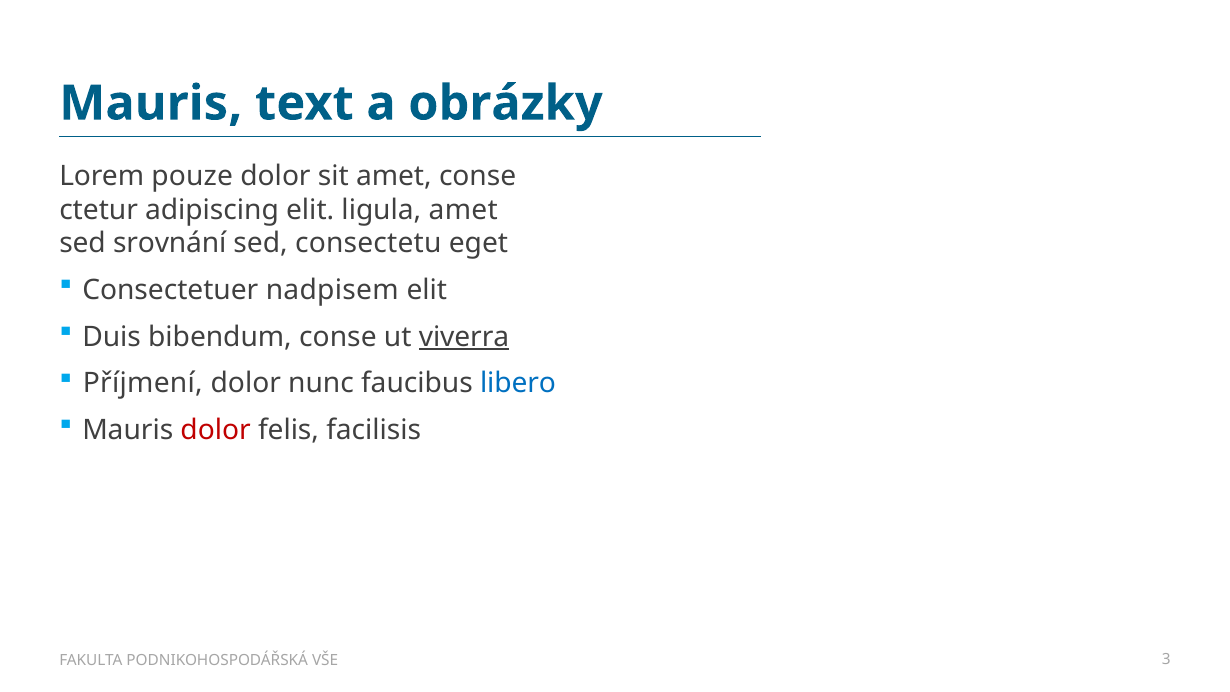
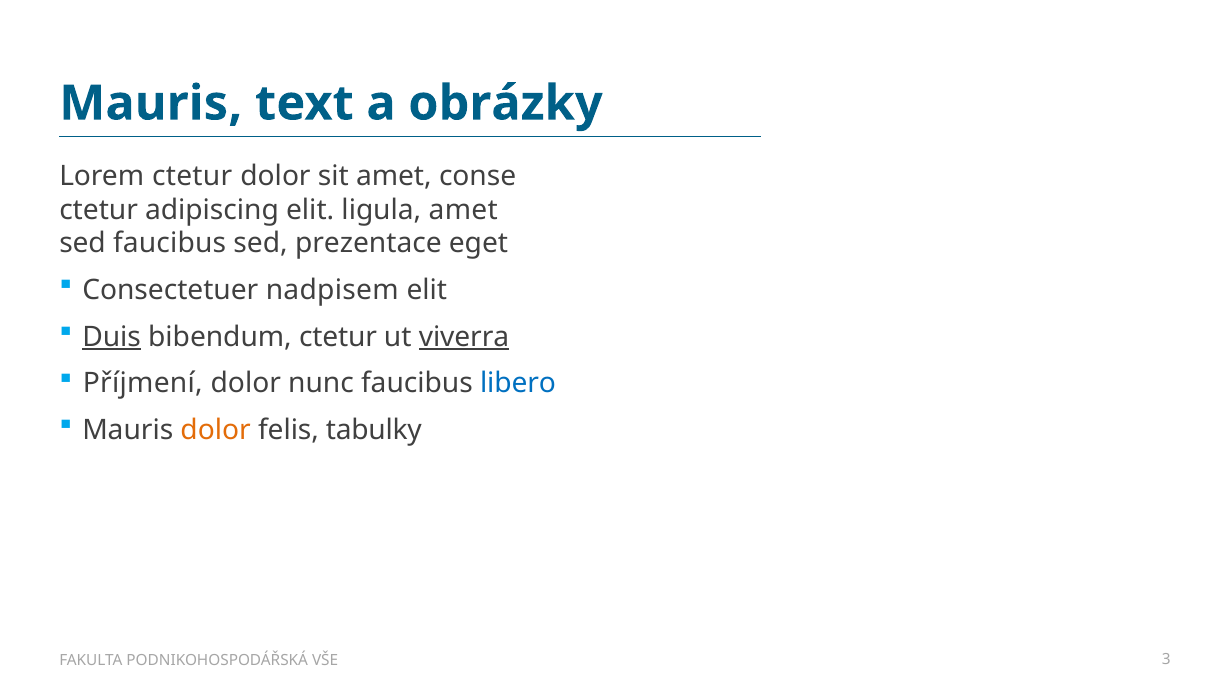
Lorem pouze: pouze -> ctetur
sed srovnání: srovnání -> faucibus
consectetu: consectetu -> prezentace
Duis underline: none -> present
bibendum conse: conse -> ctetur
dolor at (216, 430) colour: red -> orange
facilisis: facilisis -> tabulky
